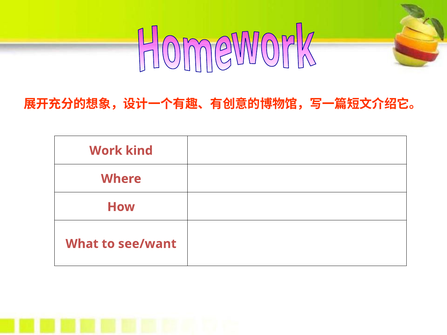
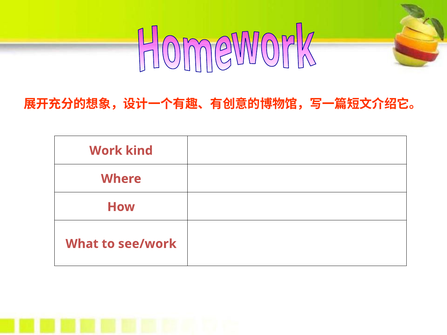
see/want: see/want -> see/work
